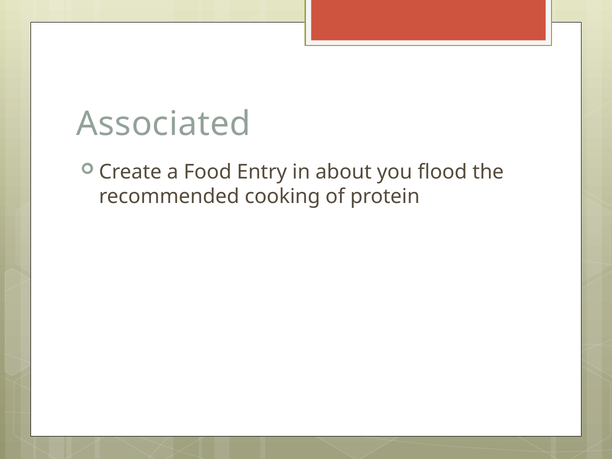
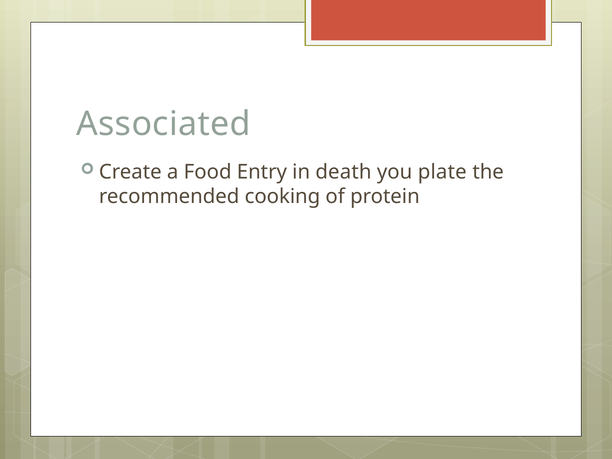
about: about -> death
flood: flood -> plate
